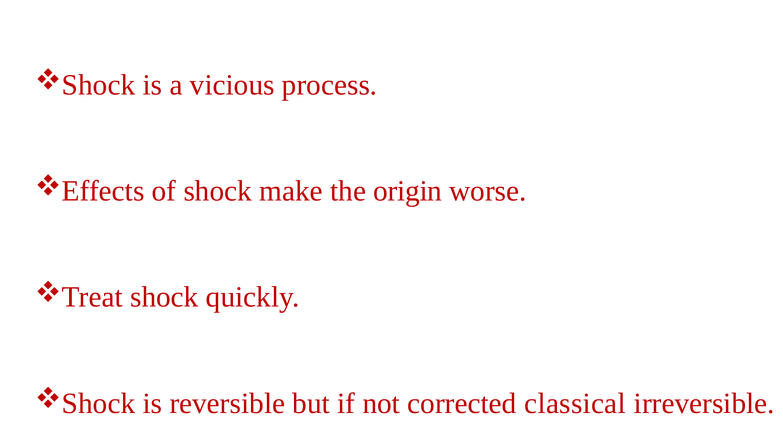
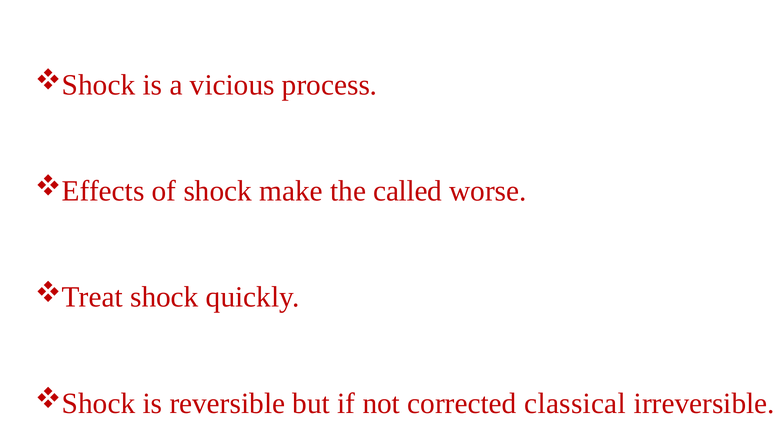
origin: origin -> called
